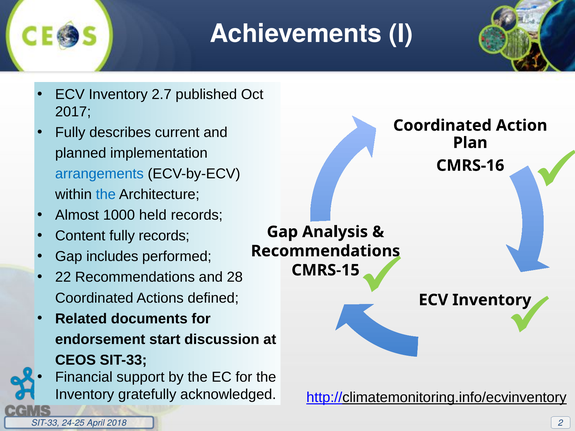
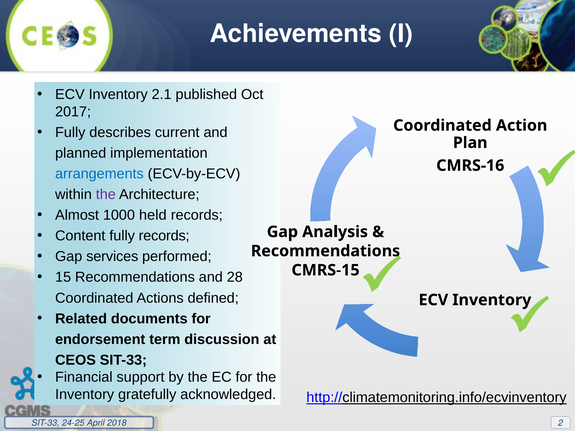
2.7: 2.7 -> 2.1
the at (106, 195) colour: blue -> purple
includes: includes -> services
22: 22 -> 15
start: start -> term
